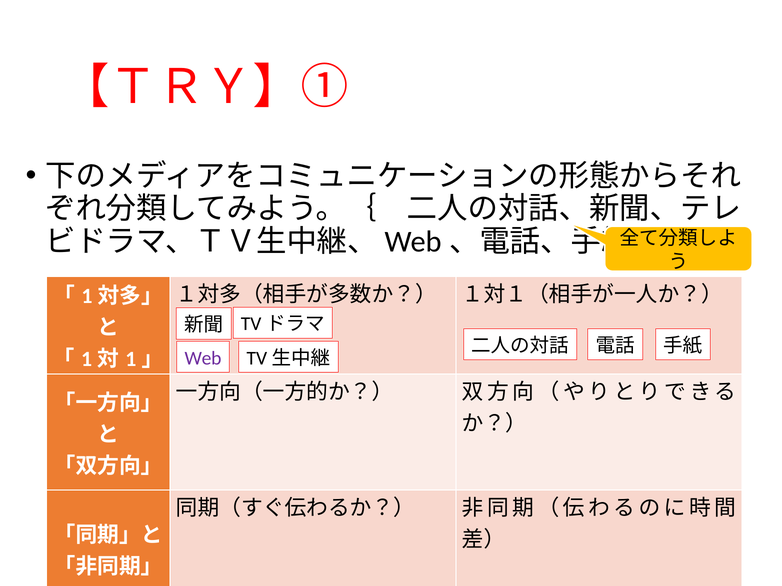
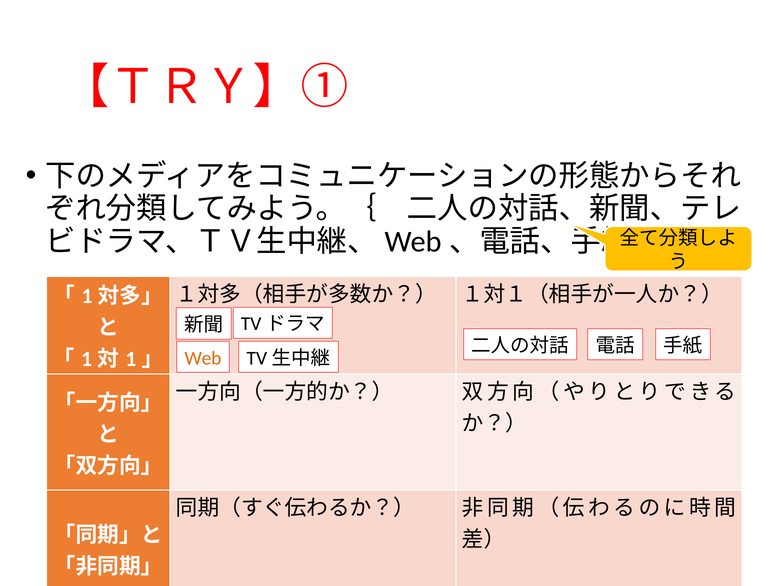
Web colour: purple -> orange
